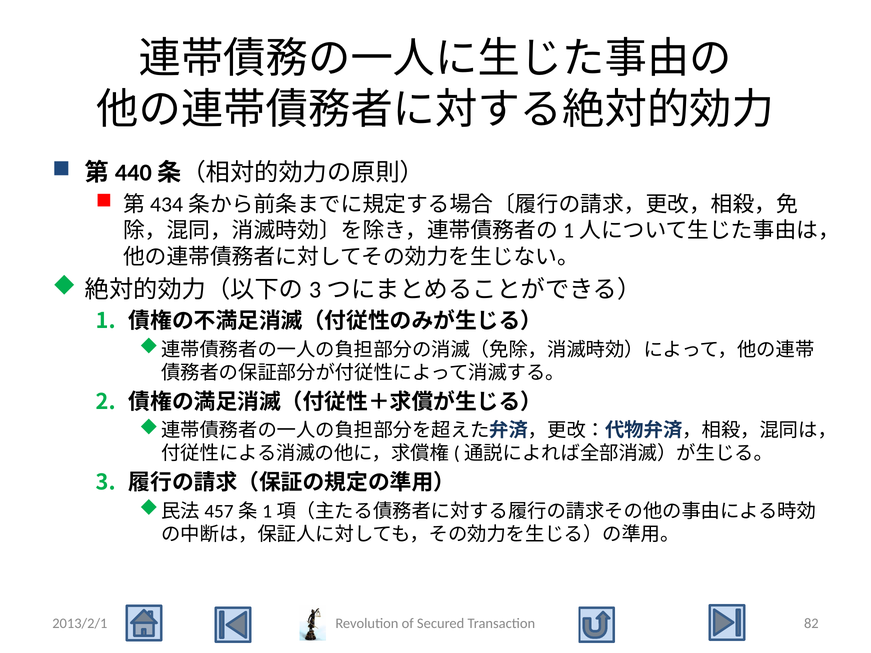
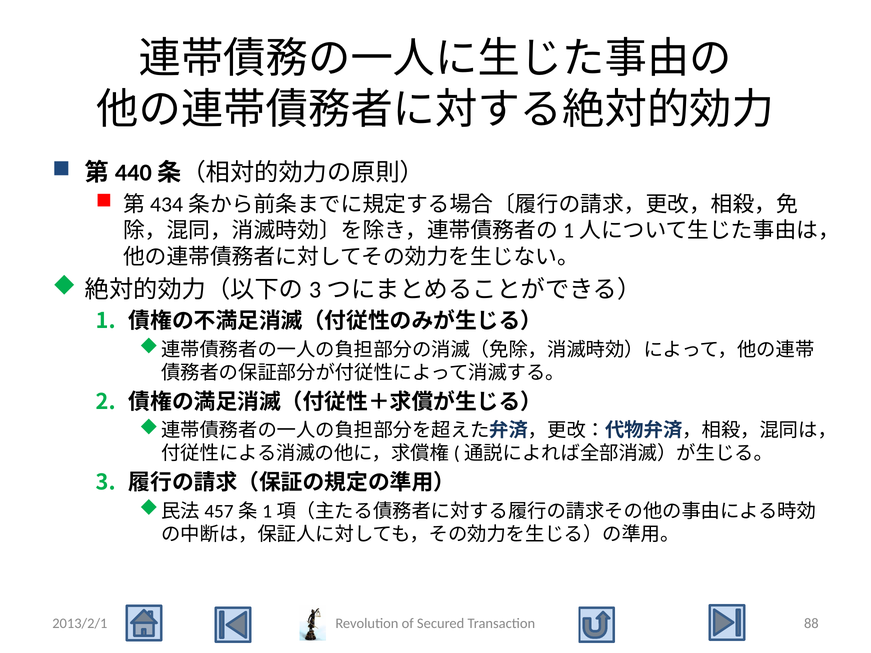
82: 82 -> 88
